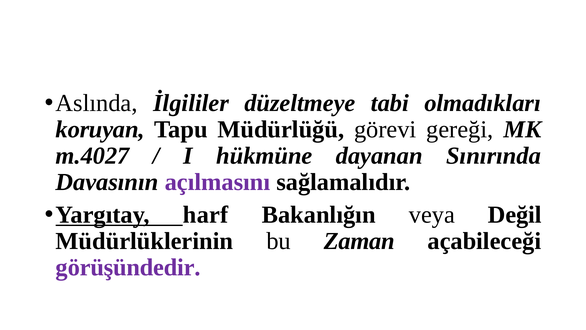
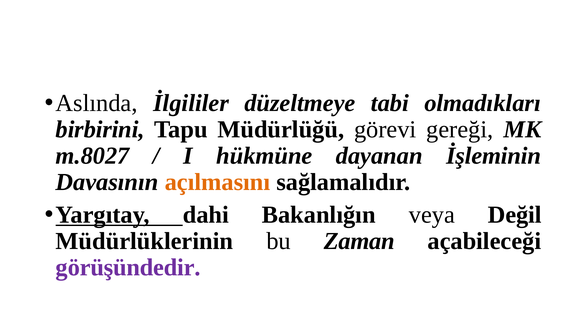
koruyan: koruyan -> birbirini
m.4027: m.4027 -> m.8027
Sınırında: Sınırında -> İşleminin
açılmasını colour: purple -> orange
harf: harf -> dahi
